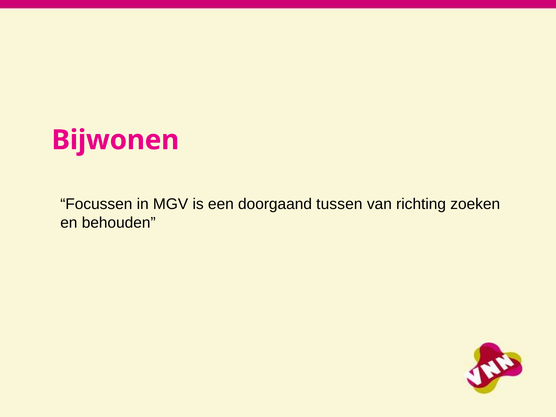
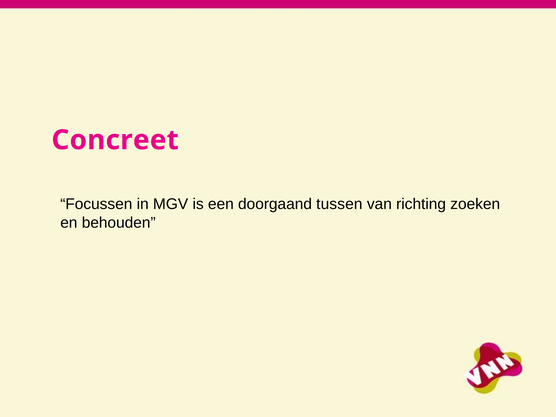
Bijwonen: Bijwonen -> Concreet
